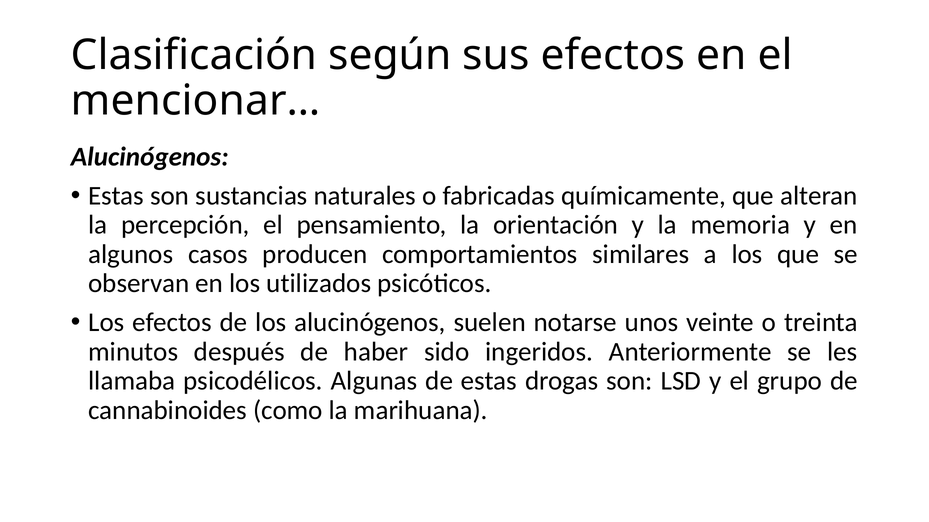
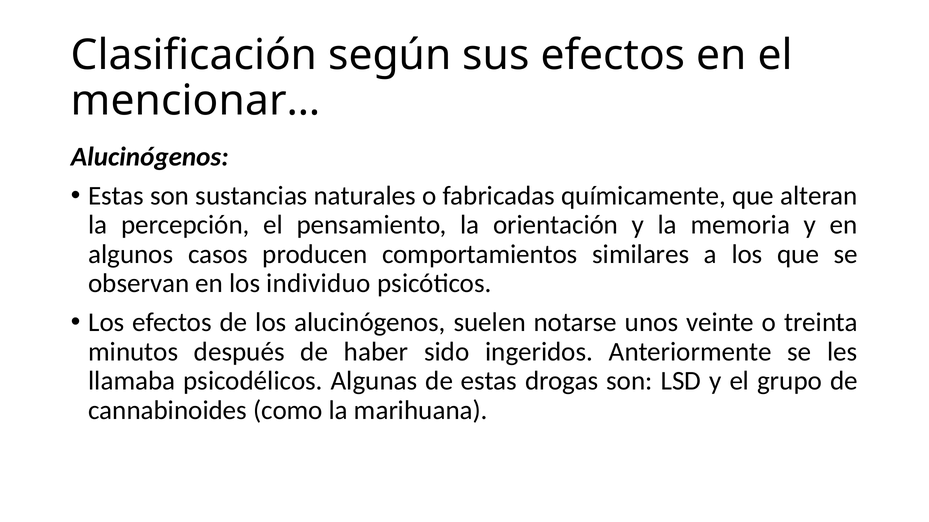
utilizados: utilizados -> individuo
